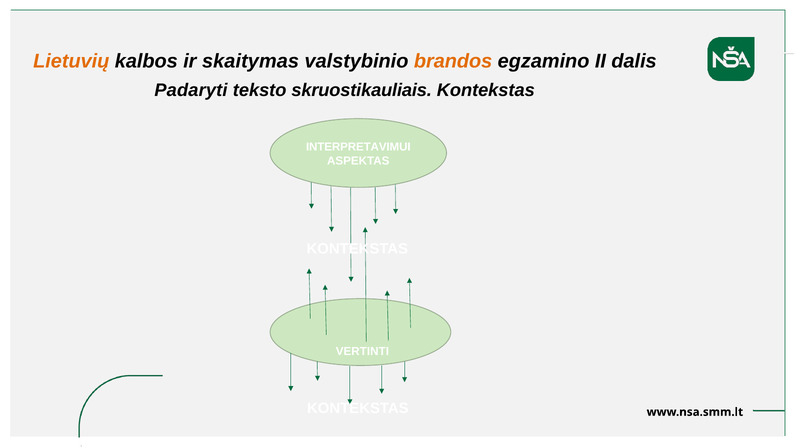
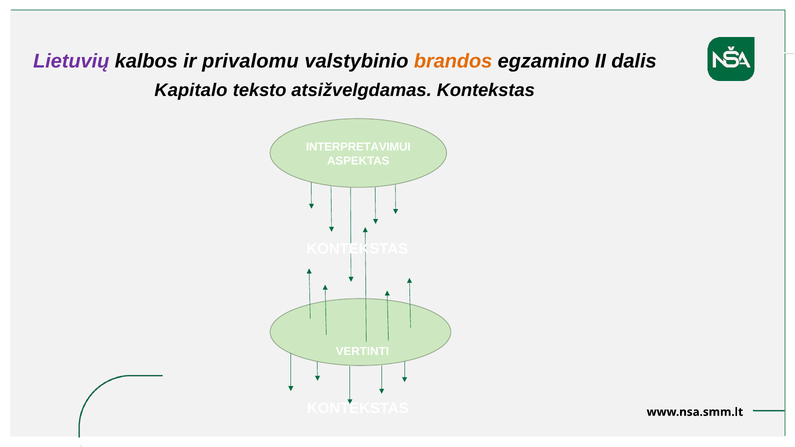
Lietuvių colour: orange -> purple
skaitymas: skaitymas -> privalomu
Padaryti: Padaryti -> Kapitalo
skruostikauliais: skruostikauliais -> atsižvelgdamas
